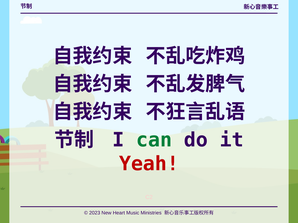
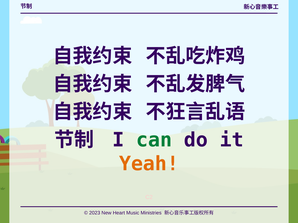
Yeah colour: red -> orange
